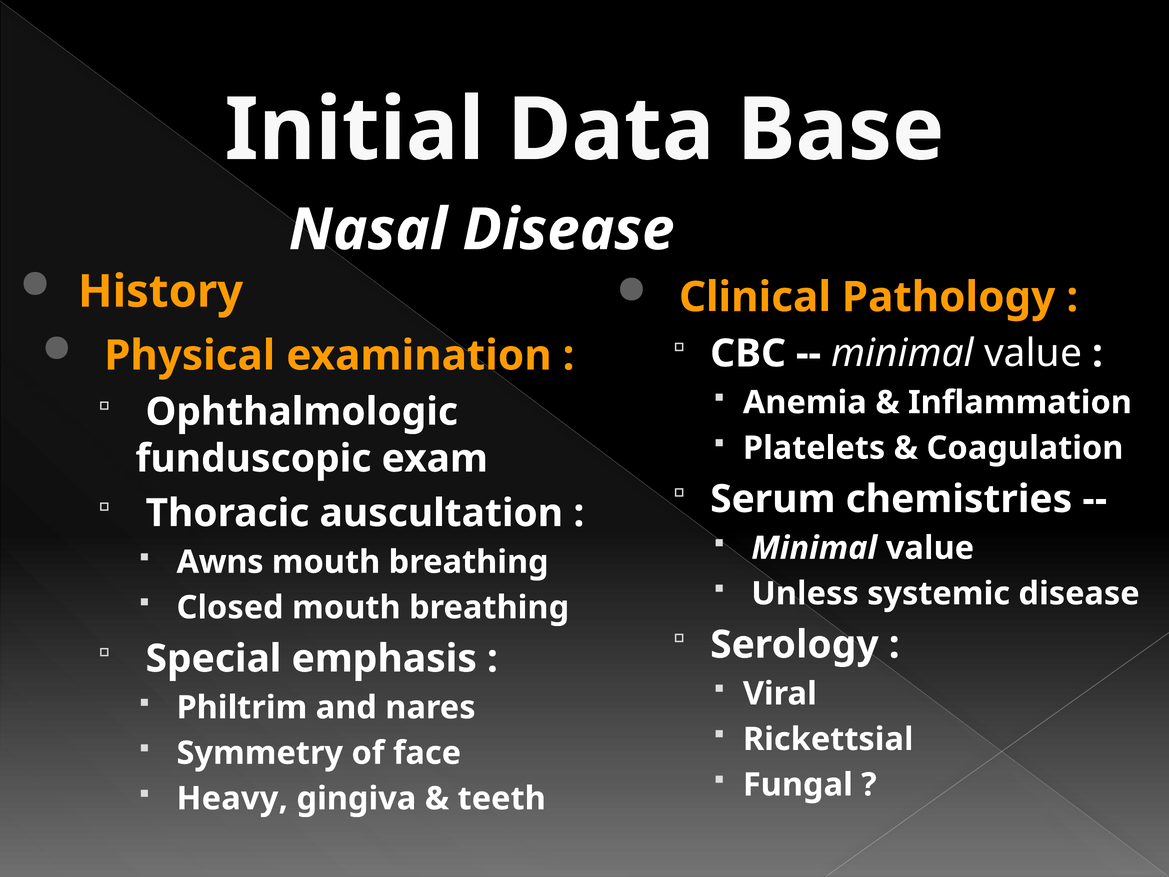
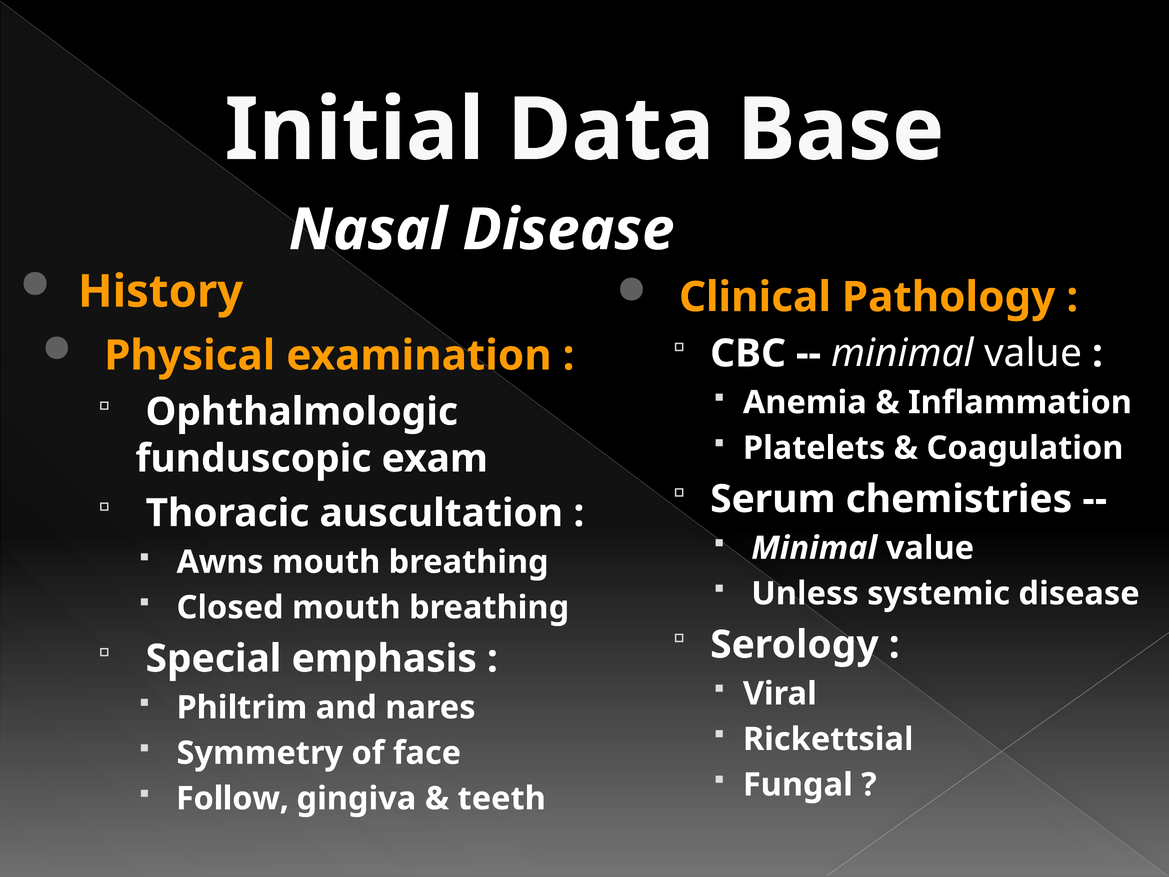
Heavy: Heavy -> Follow
